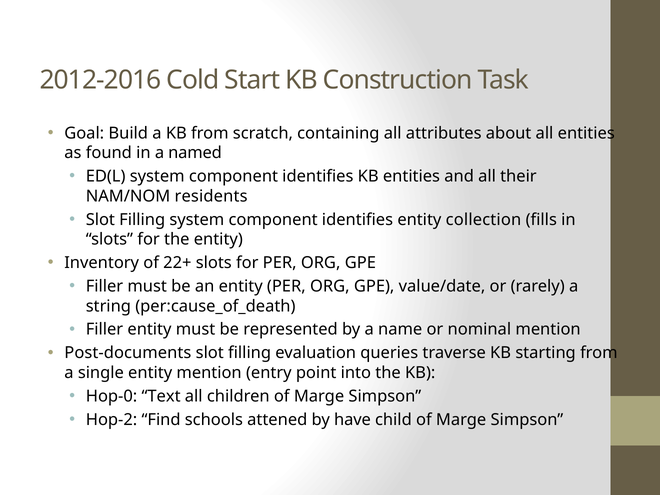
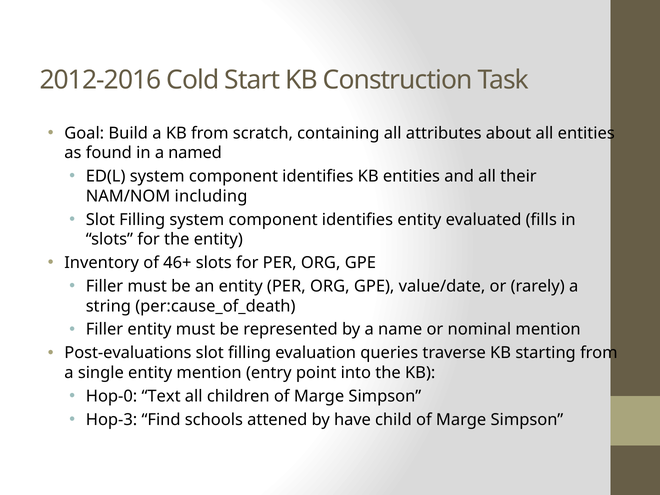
residents: residents -> including
collection: collection -> evaluated
22+: 22+ -> 46+
Post-documents: Post-documents -> Post-evaluations
Hop-2: Hop-2 -> Hop-3
